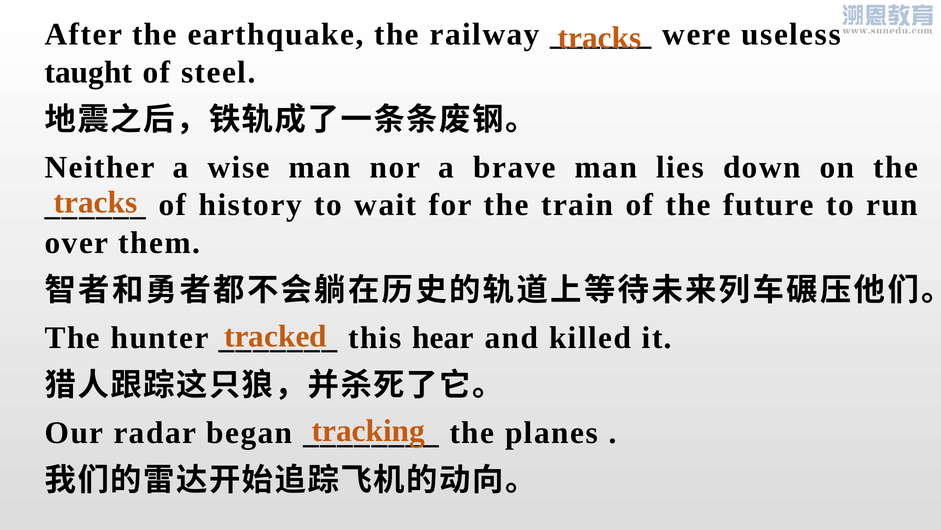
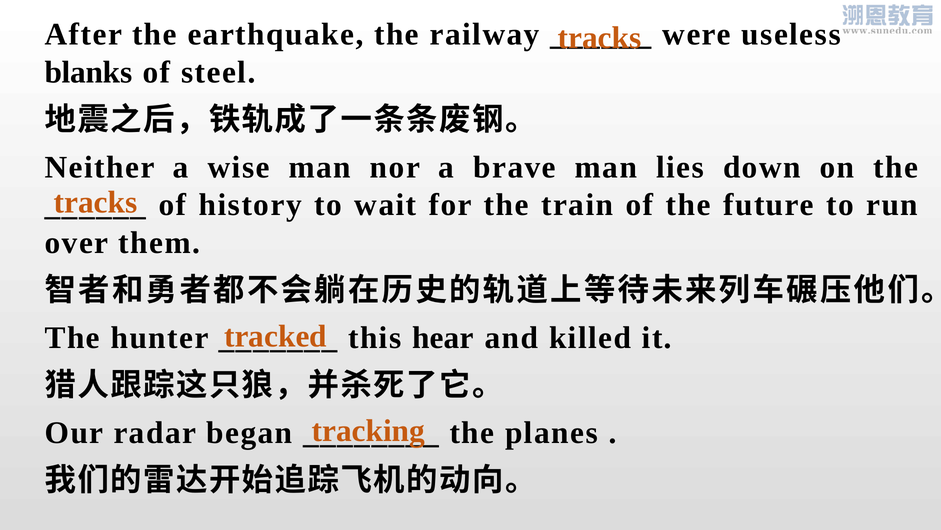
taught: taught -> blanks
